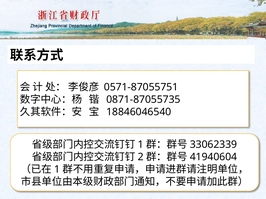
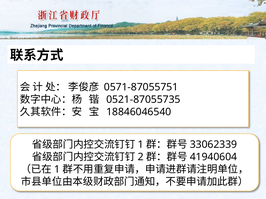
0871-87055735: 0871-87055735 -> 0521-87055735
